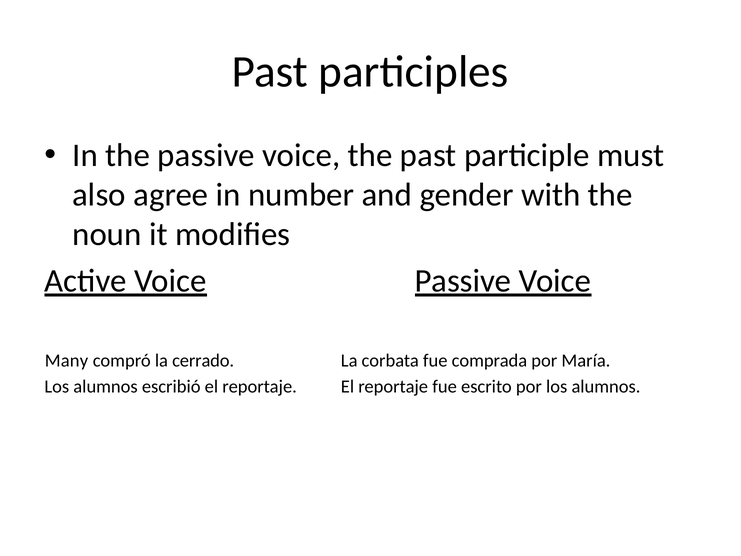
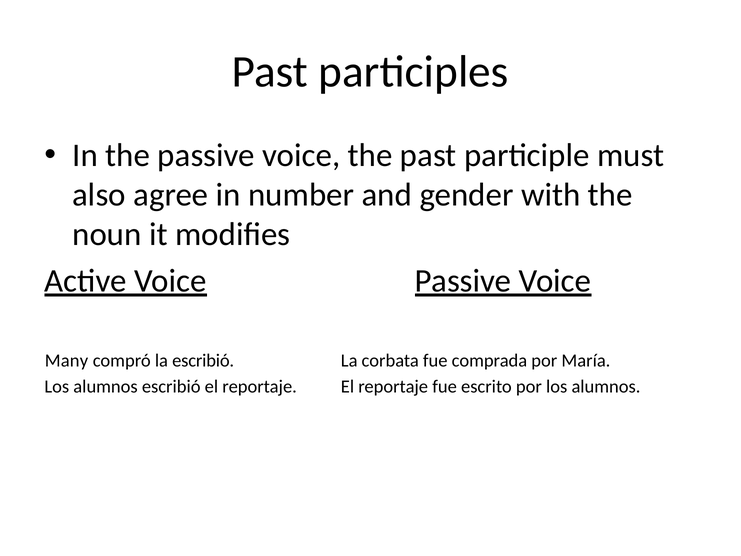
la cerrado: cerrado -> escribió
